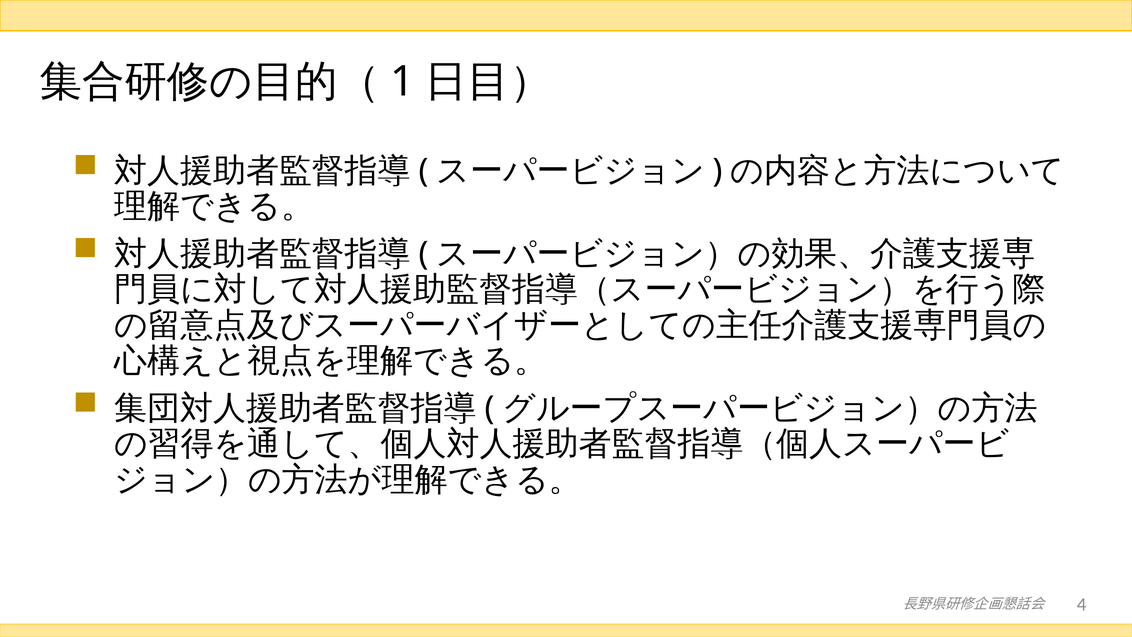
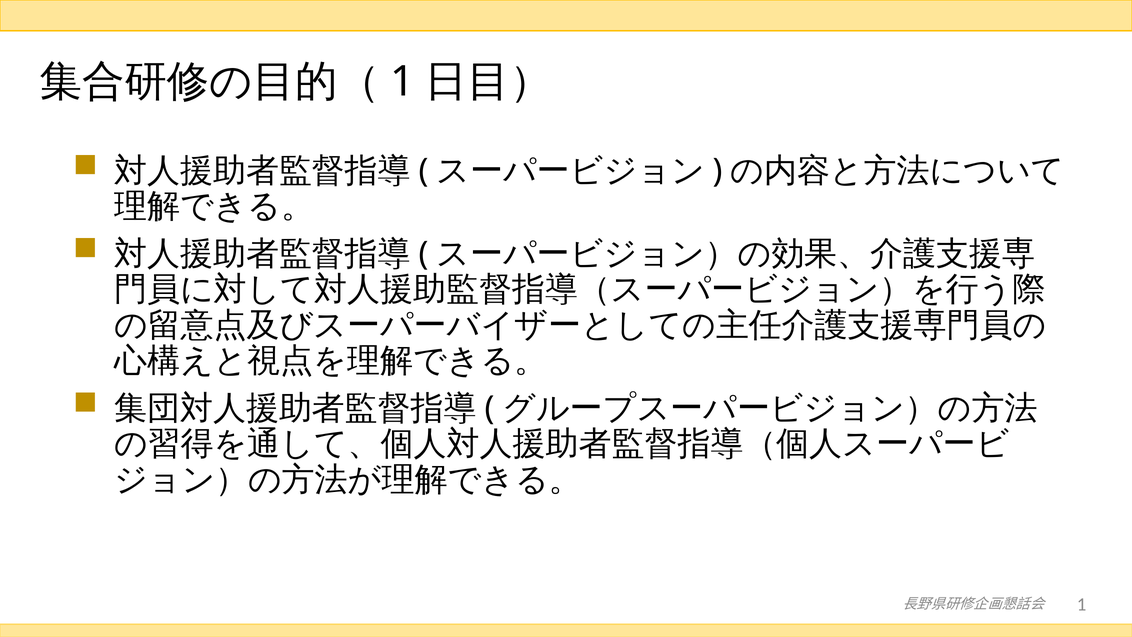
4 at (1082, 604): 4 -> 1
